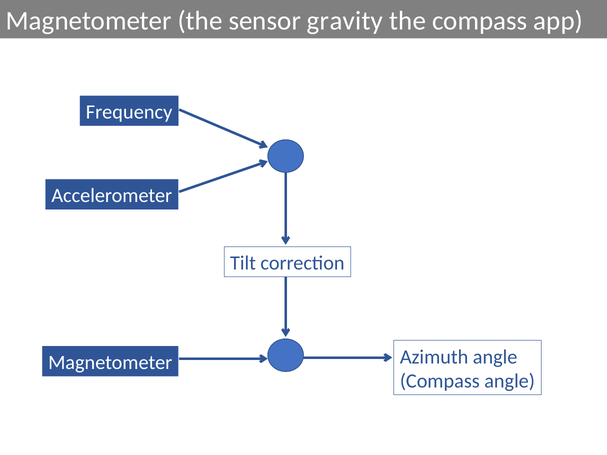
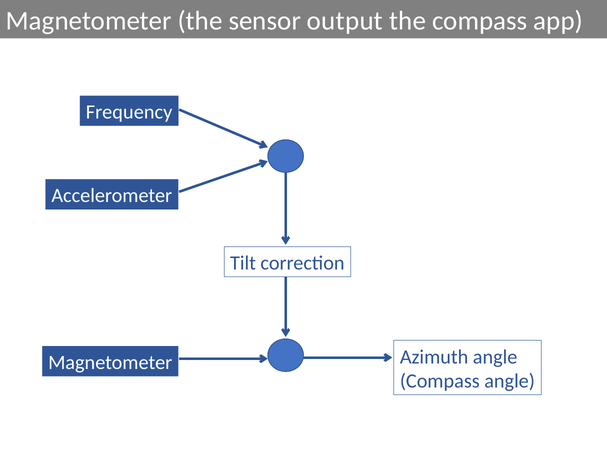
gravity: gravity -> output
